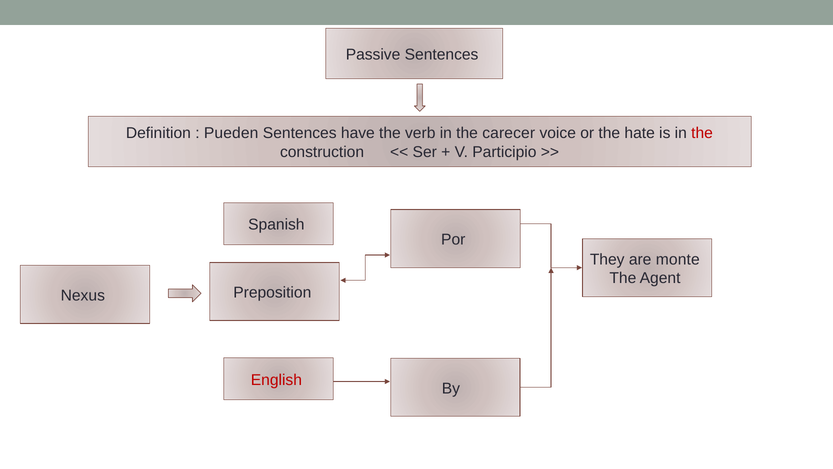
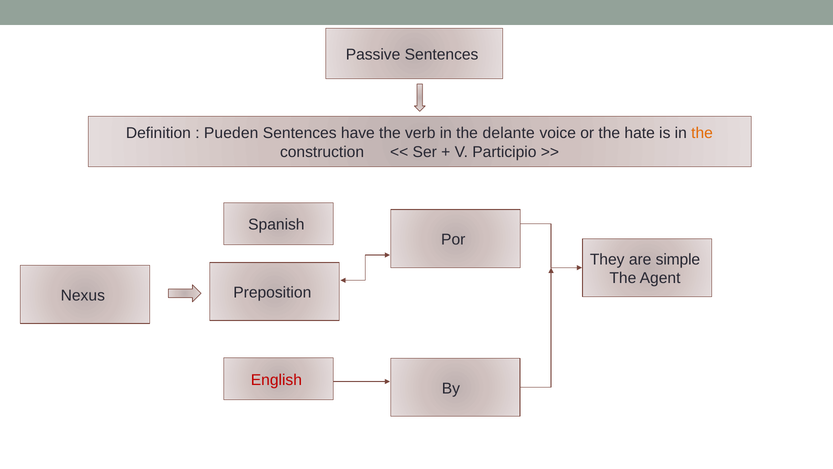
carecer: carecer -> delante
the at (702, 133) colour: red -> orange
monte: monte -> simple
